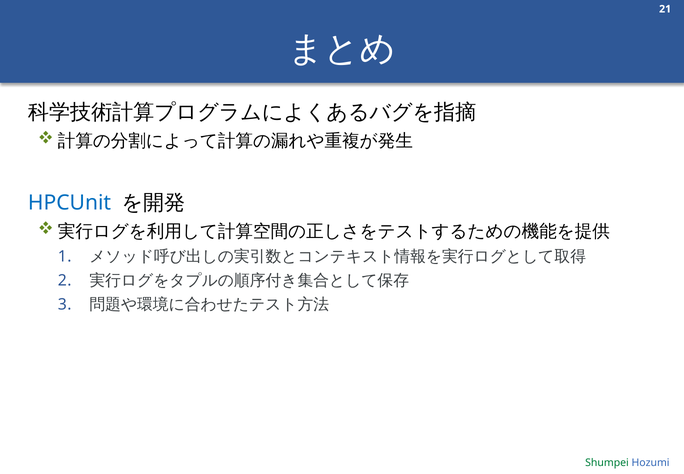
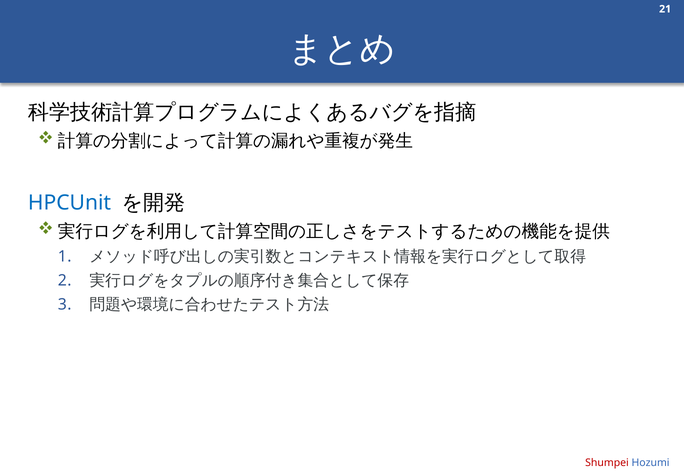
Shumpei colour: green -> red
